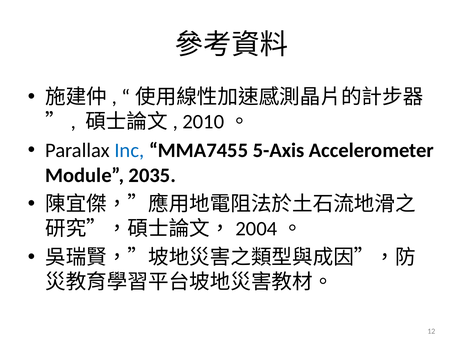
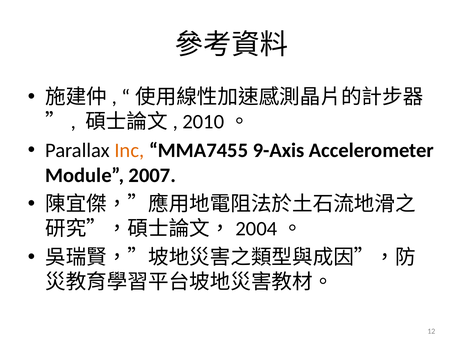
Inc colour: blue -> orange
5-Axis: 5-Axis -> 9-Axis
2035: 2035 -> 2007
